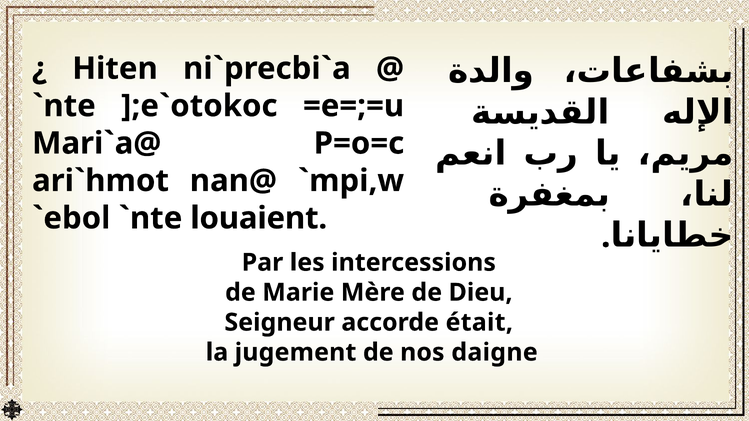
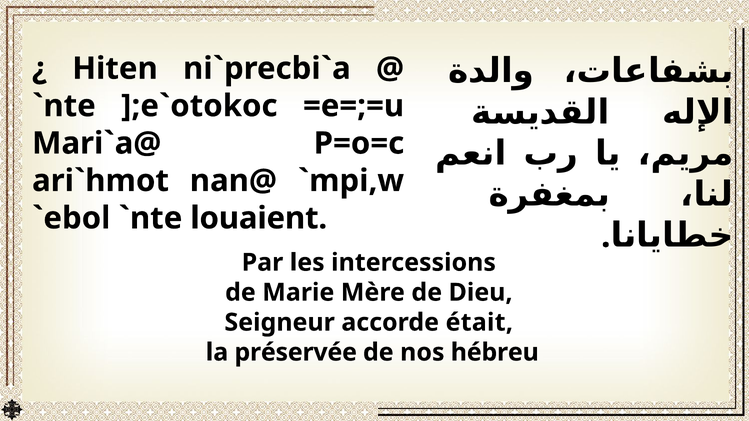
jugement: jugement -> préservée
daigne: daigne -> hébreu
